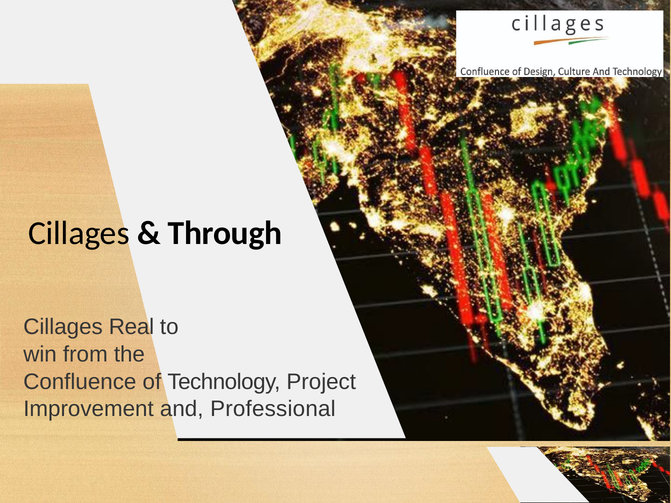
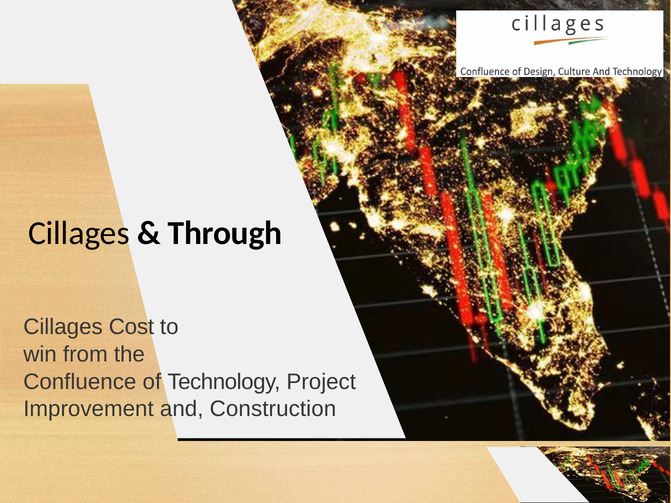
Cillages Real: Real -> Cost
Professional: Professional -> Construction
